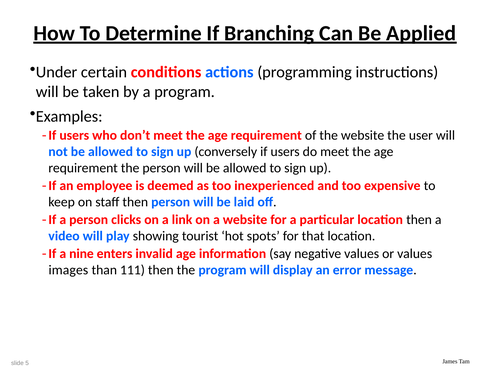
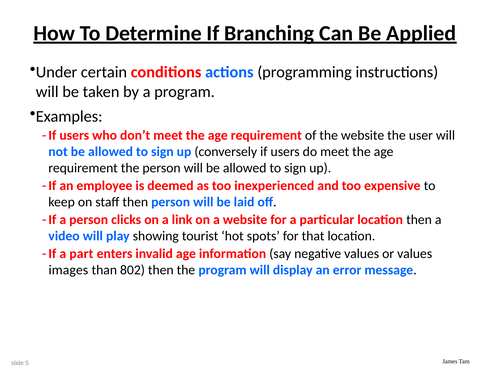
nine: nine -> part
111: 111 -> 802
